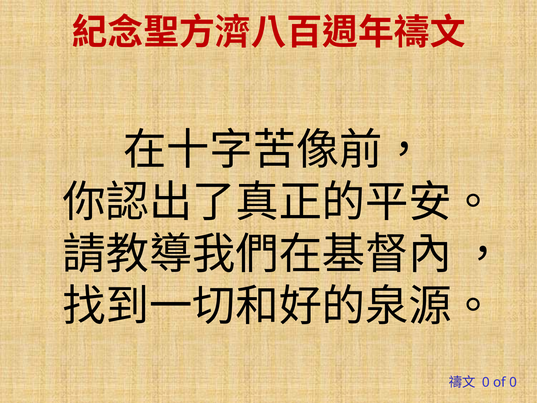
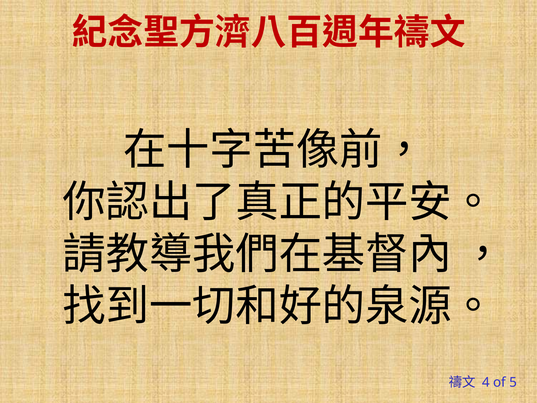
0 at (486, 382): 0 -> 4
of 0: 0 -> 5
